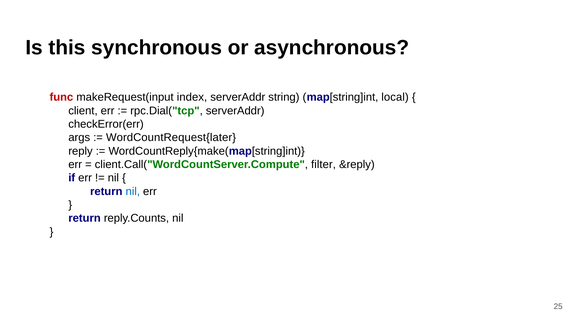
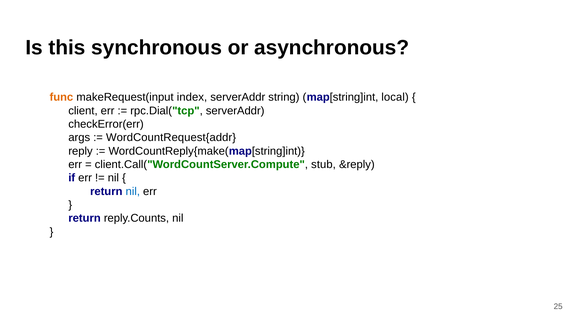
func colour: red -> orange
WordCountRequest{later: WordCountRequest{later -> WordCountRequest{addr
filter: filter -> stub
